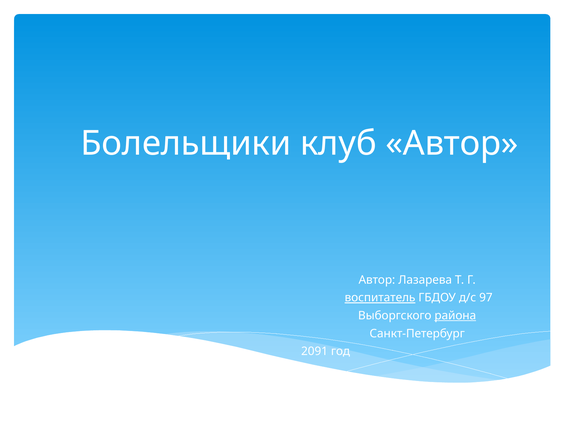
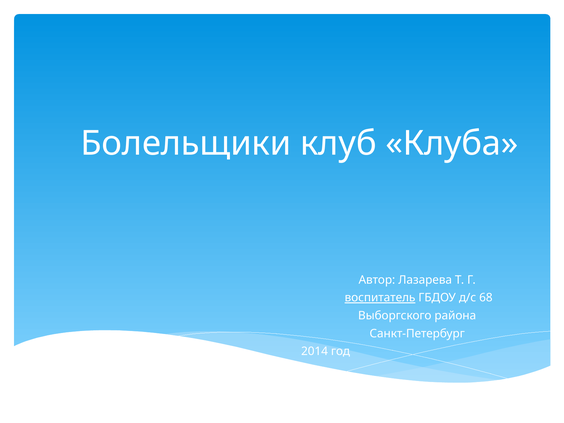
клуб Автор: Автор -> Клуба
97: 97 -> 68
района underline: present -> none
2091: 2091 -> 2014
